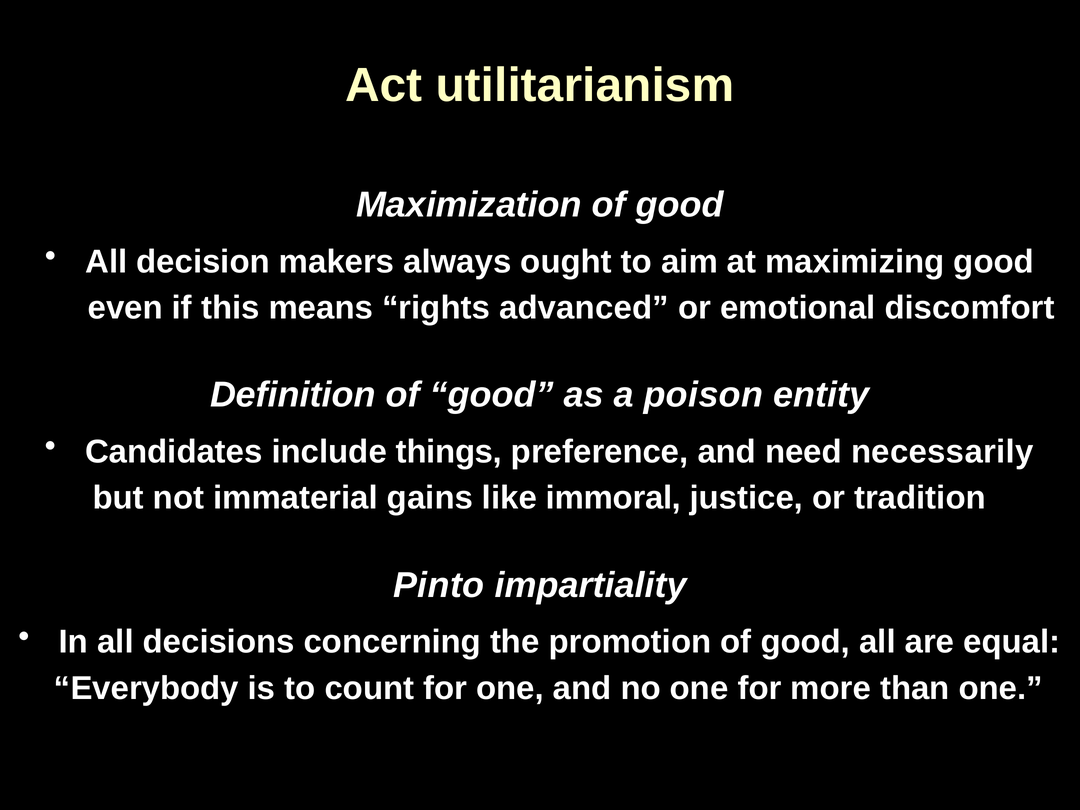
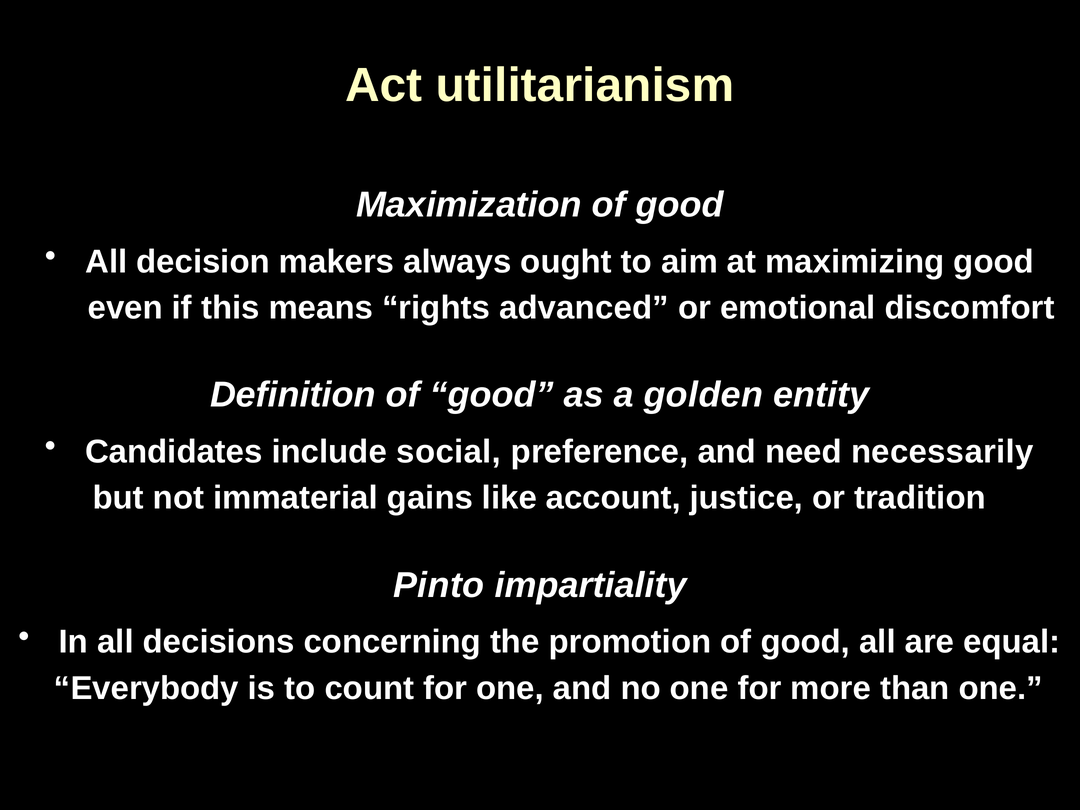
poison: poison -> golden
things: things -> social
immoral: immoral -> account
